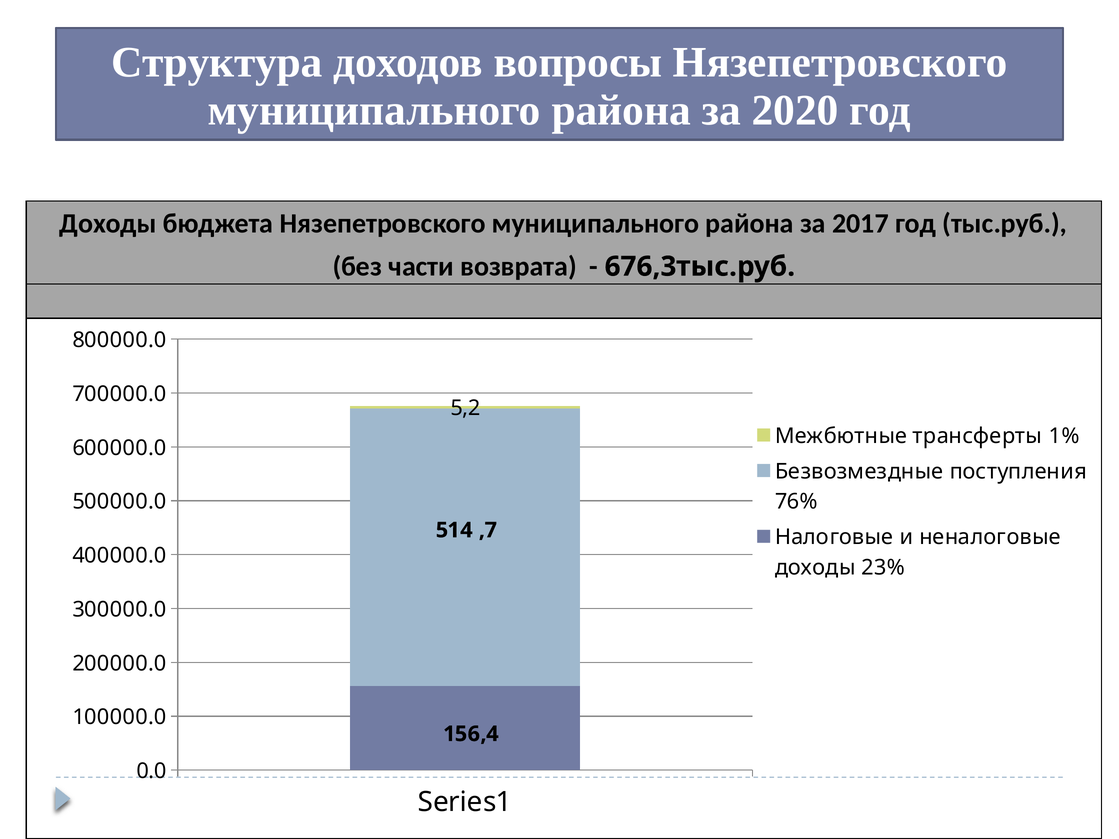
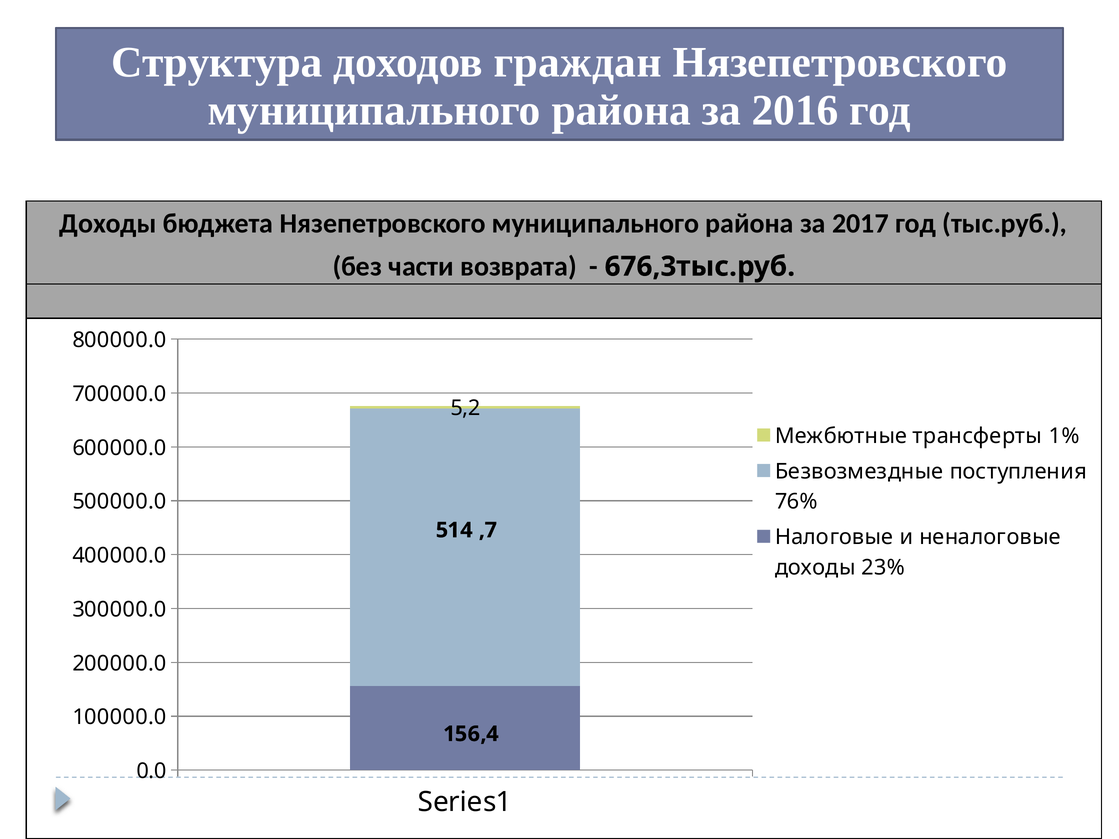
вопросы: вопросы -> граждан
2020: 2020 -> 2016
